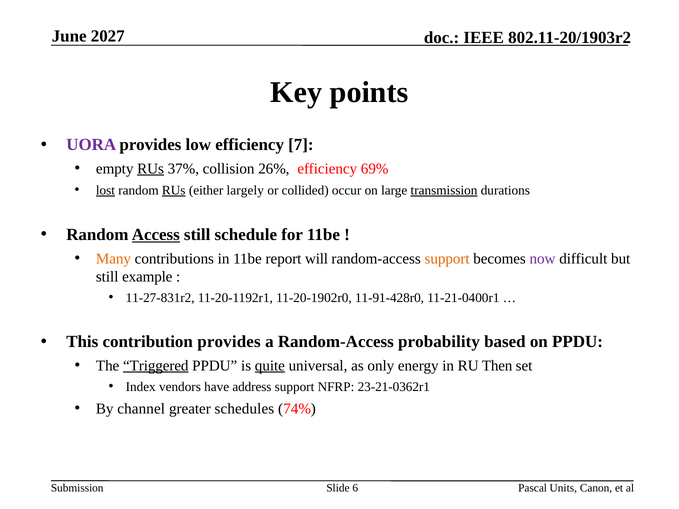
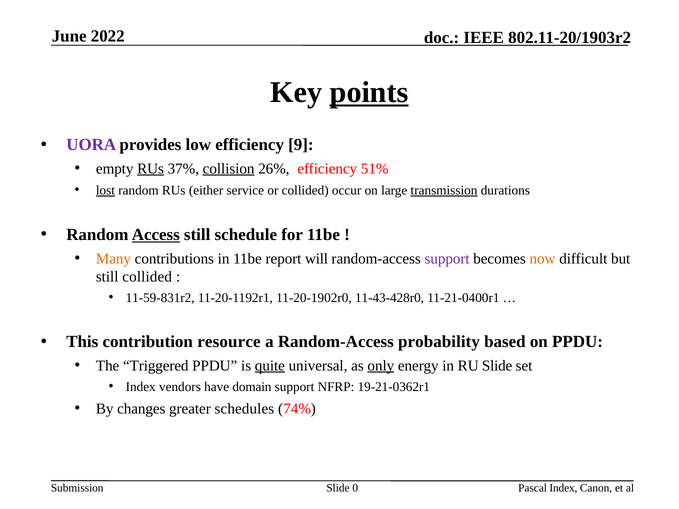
2027: 2027 -> 2022
points underline: none -> present
7: 7 -> 9
collision underline: none -> present
69%: 69% -> 51%
RUs at (174, 190) underline: present -> none
largely: largely -> service
support at (447, 259) colour: orange -> purple
now colour: purple -> orange
still example: example -> collided
11-27-831r2: 11-27-831r2 -> 11-59-831r2
11-91-428r0: 11-91-428r0 -> 11-43-428r0
contribution provides: provides -> resource
Triggered underline: present -> none
only underline: none -> present
RU Then: Then -> Slide
address: address -> domain
23-21-0362r1: 23-21-0362r1 -> 19-21-0362r1
channel: channel -> changes
6: 6 -> 0
Pascal Units: Units -> Index
